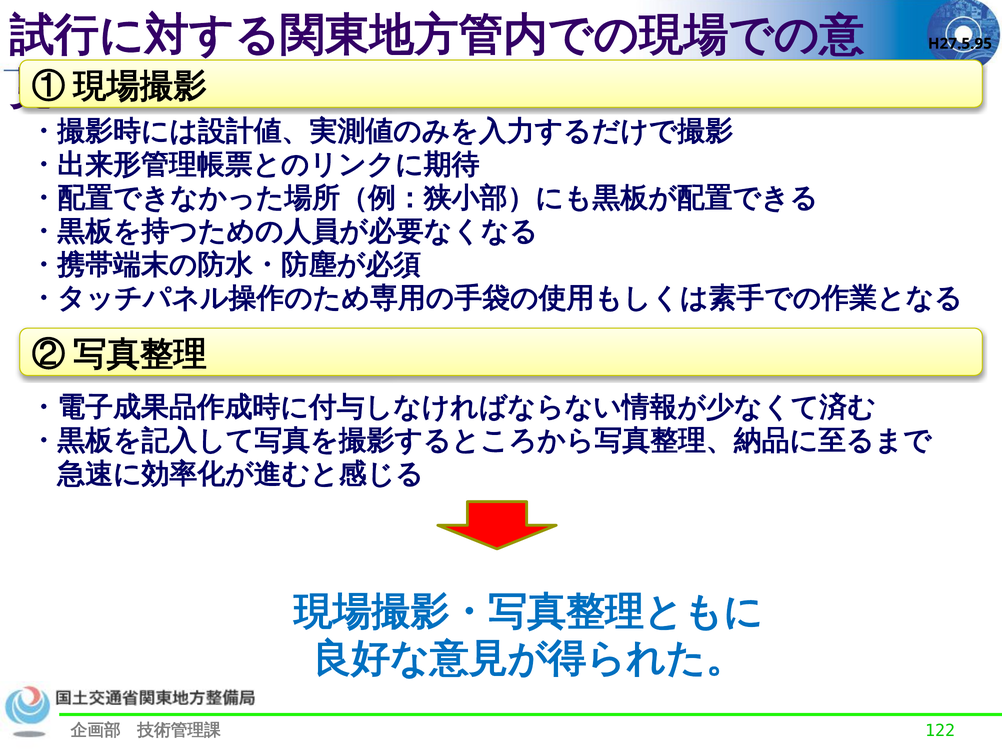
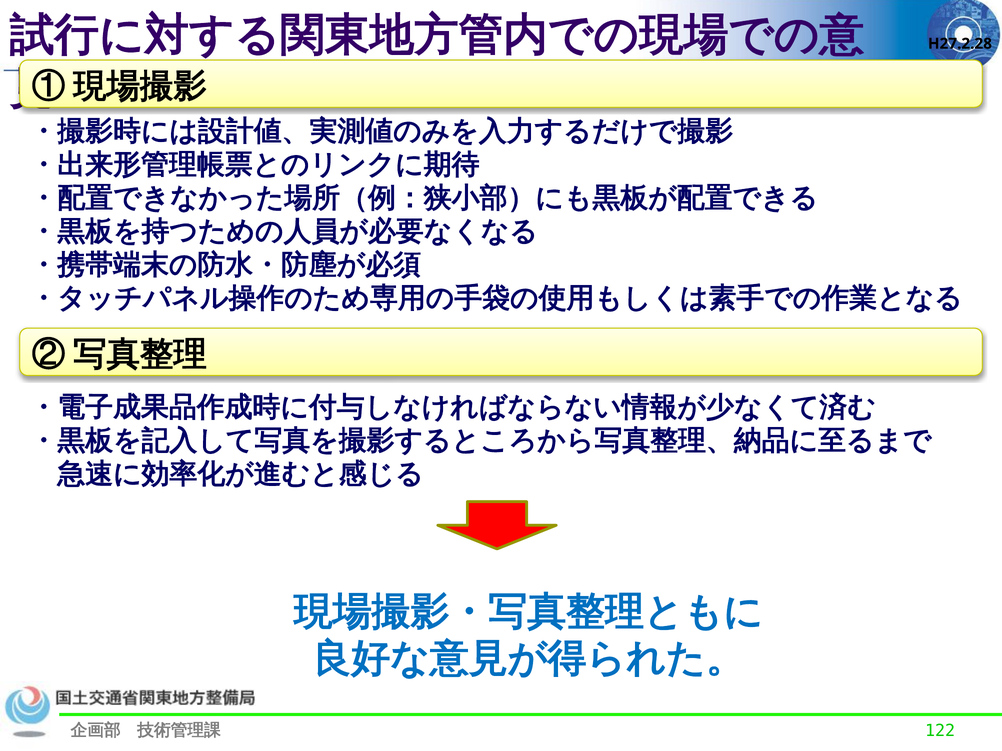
H27.5.95: H27.5.95 -> H27.2.28
